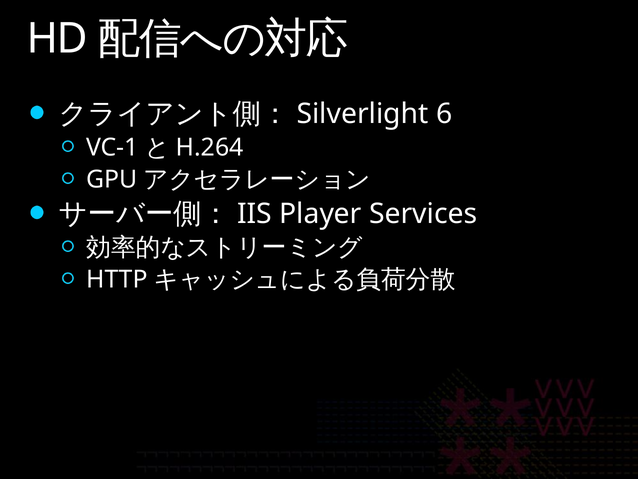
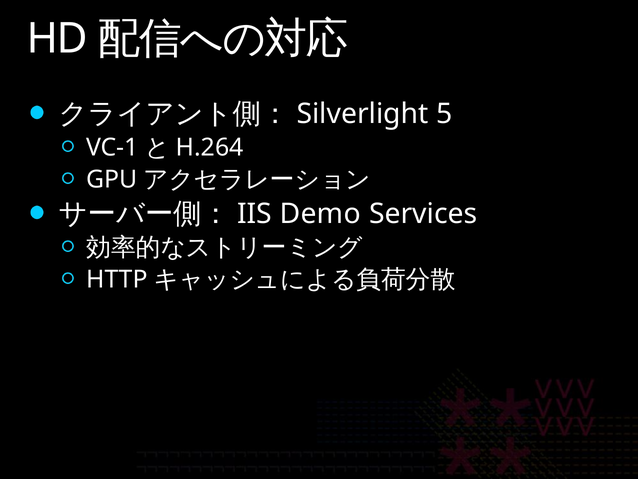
6: 6 -> 5
Player: Player -> Demo
